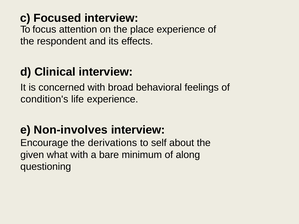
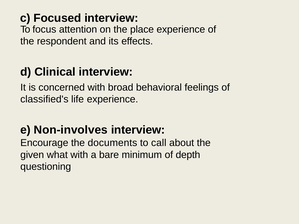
condition's: condition's -> classified's
derivations: derivations -> documents
self: self -> call
along: along -> depth
